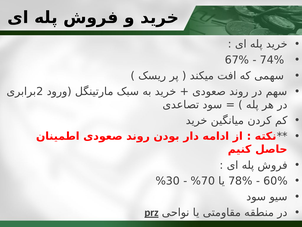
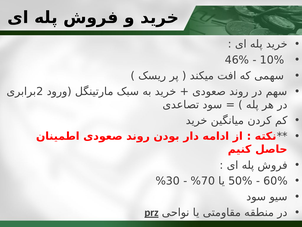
67%: 67% -> 46%
74%: 74% -> 10%
78%: 78% -> 50%
